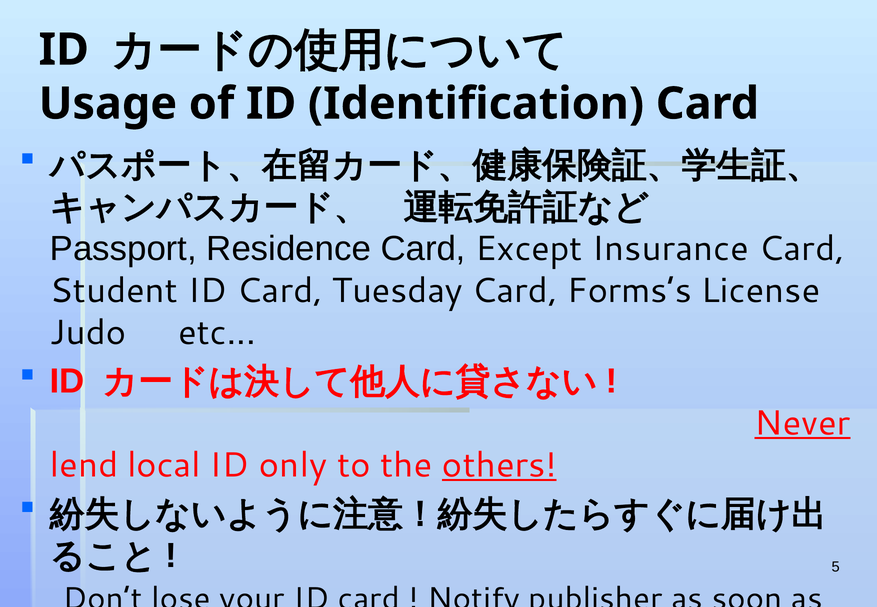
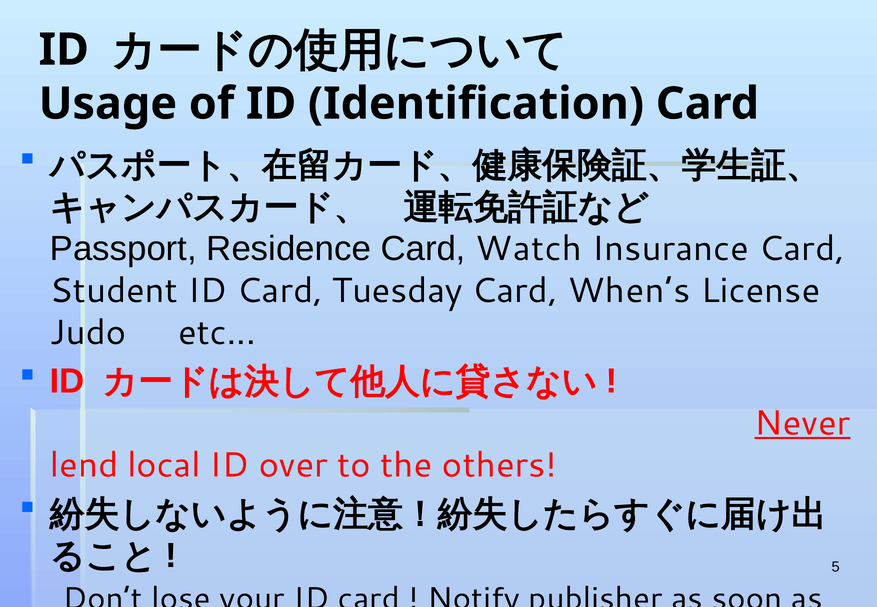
Except: Except -> Watch
Forms’s: Forms’s -> When’s
only: only -> over
others underline: present -> none
